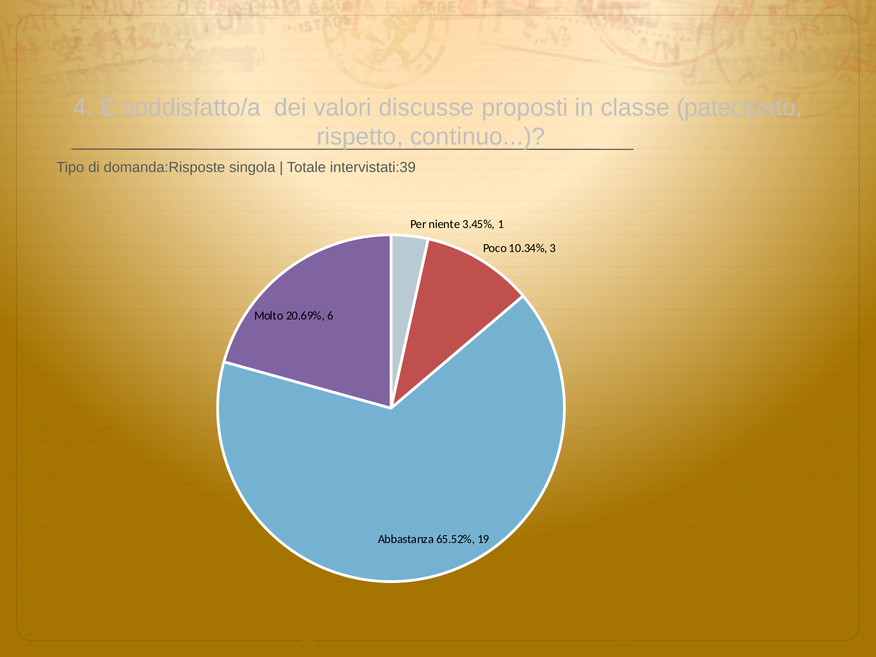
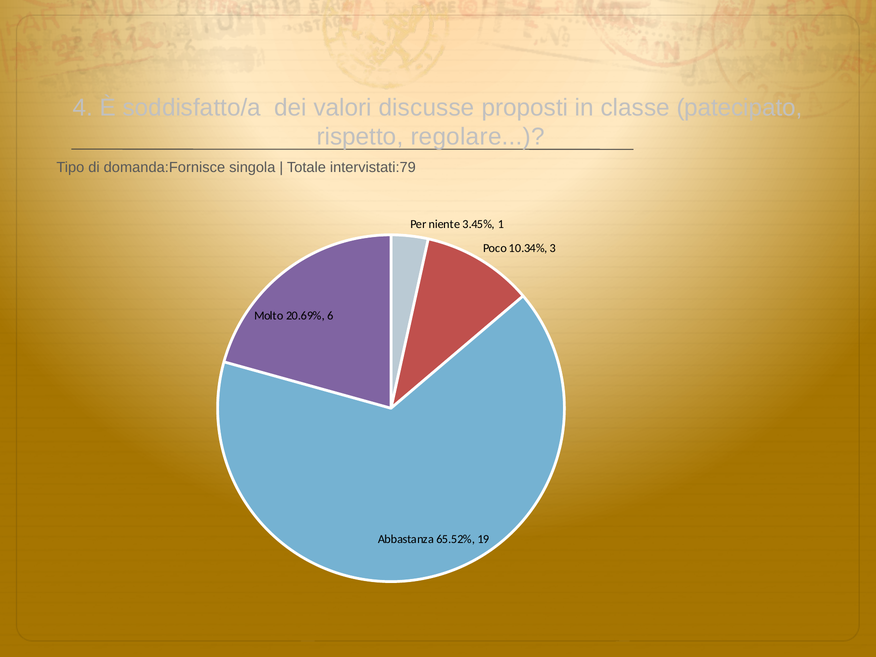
continuo: continuo -> regolare
domanda:Risposte: domanda:Risposte -> domanda:Fornisce
intervistati:39: intervistati:39 -> intervistati:79
